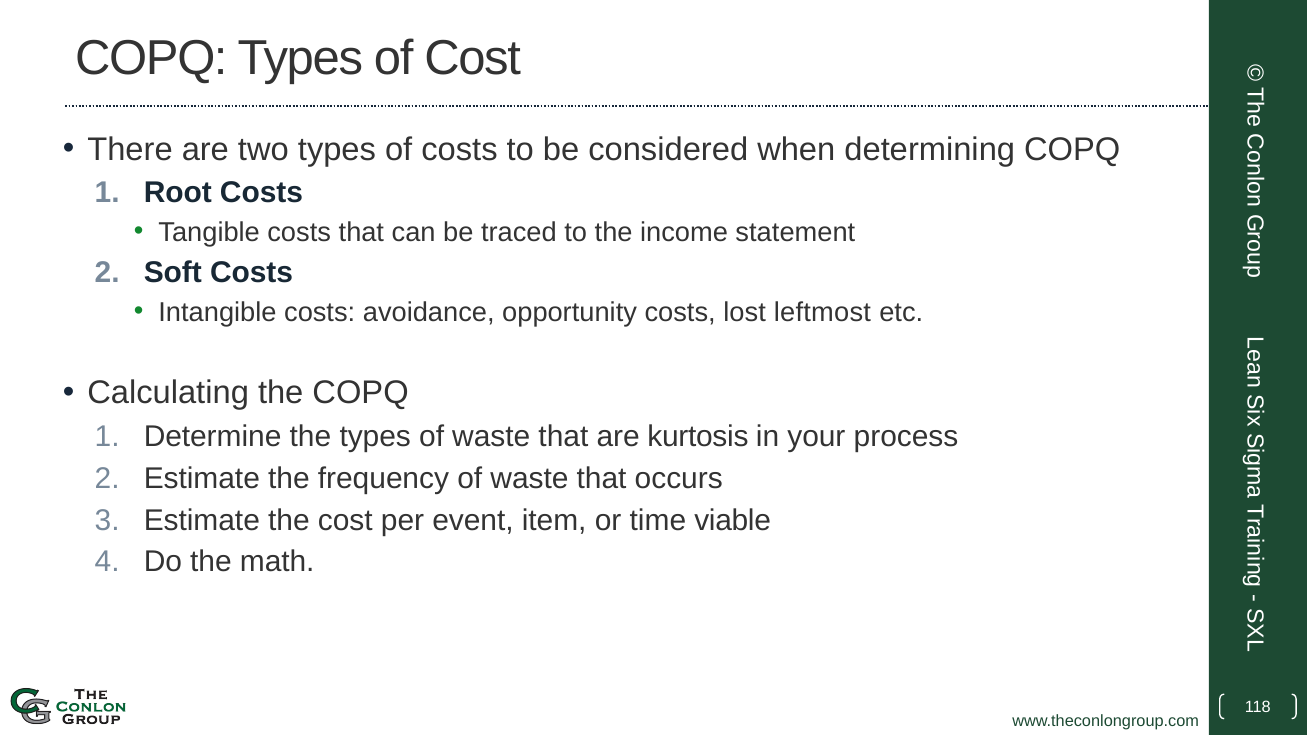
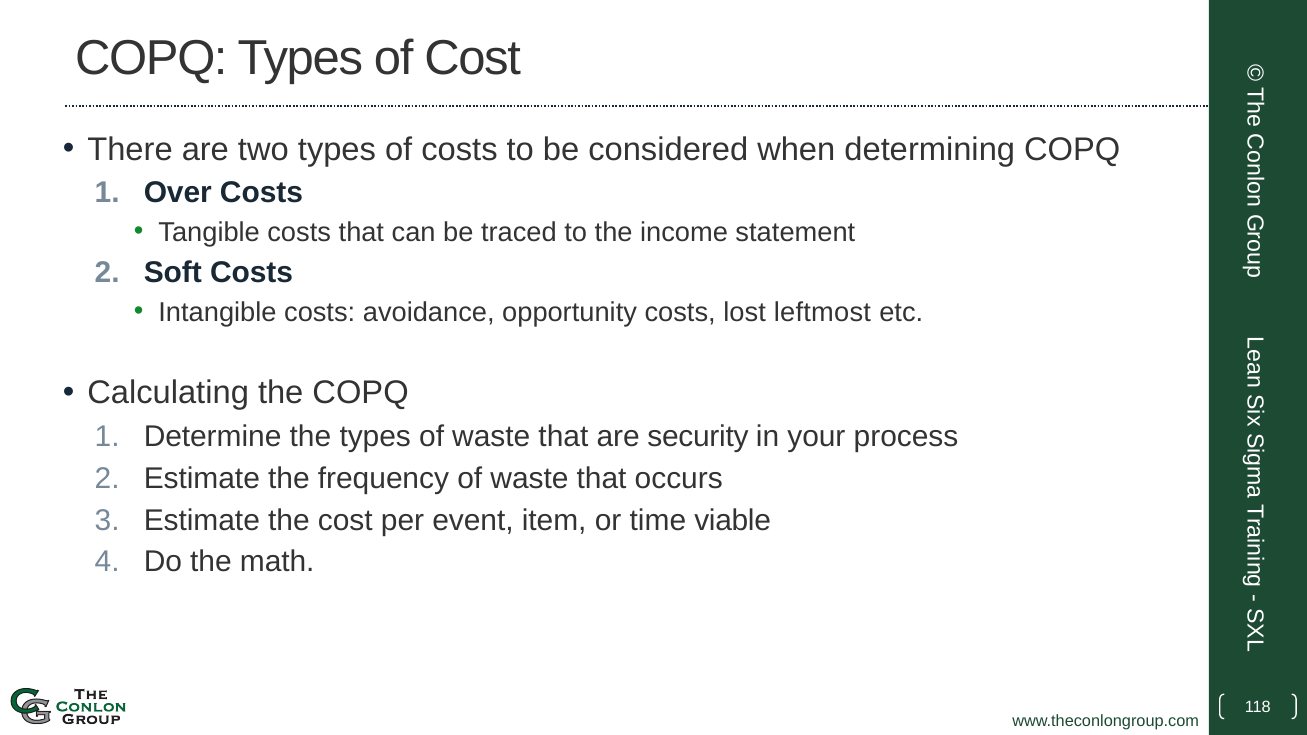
Root: Root -> Over
kurtosis: kurtosis -> security
